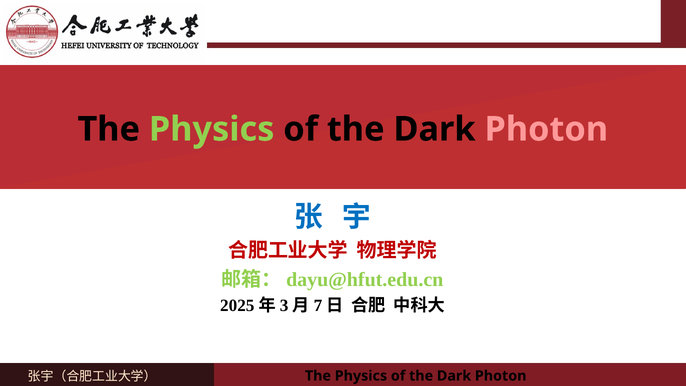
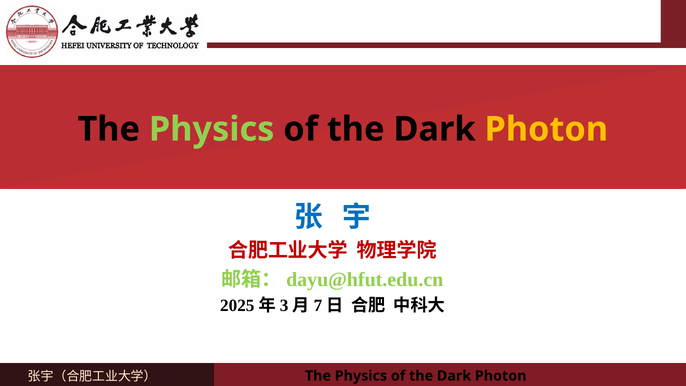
Photon at (546, 129) colour: pink -> yellow
